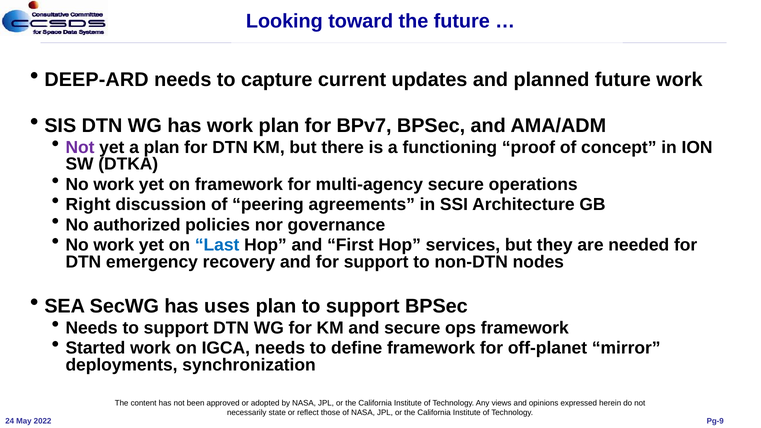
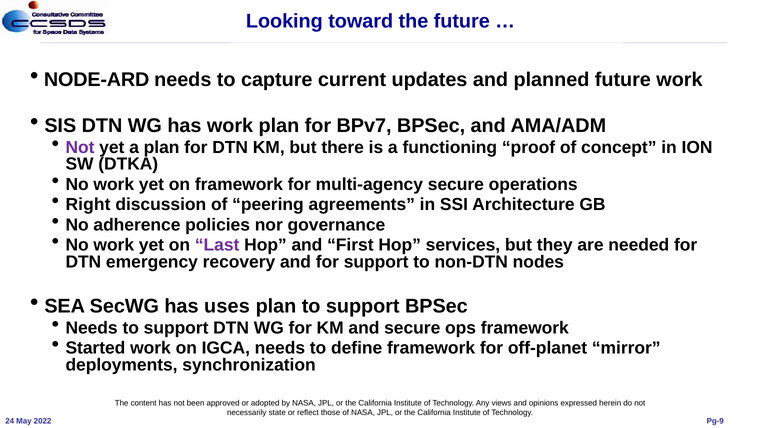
DEEP-ARD: DEEP-ARD -> NODE-ARD
authorized: authorized -> adherence
Last colour: blue -> purple
